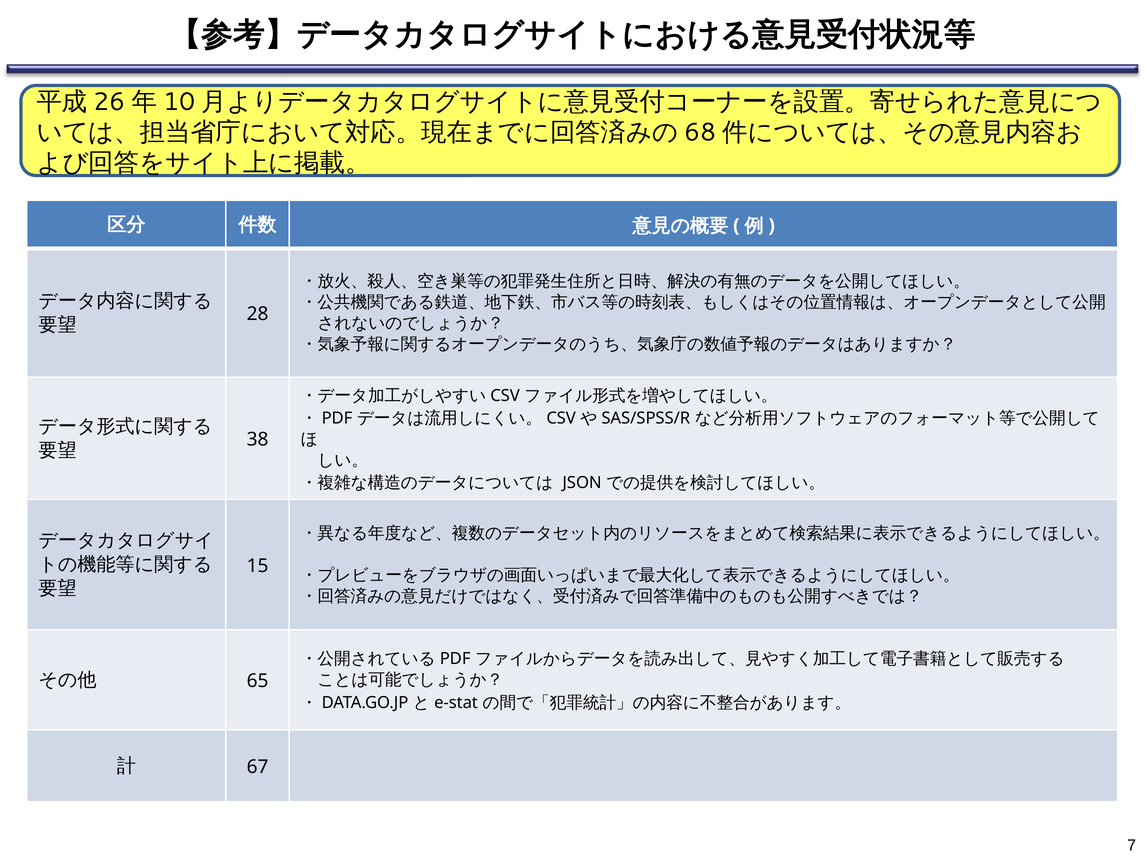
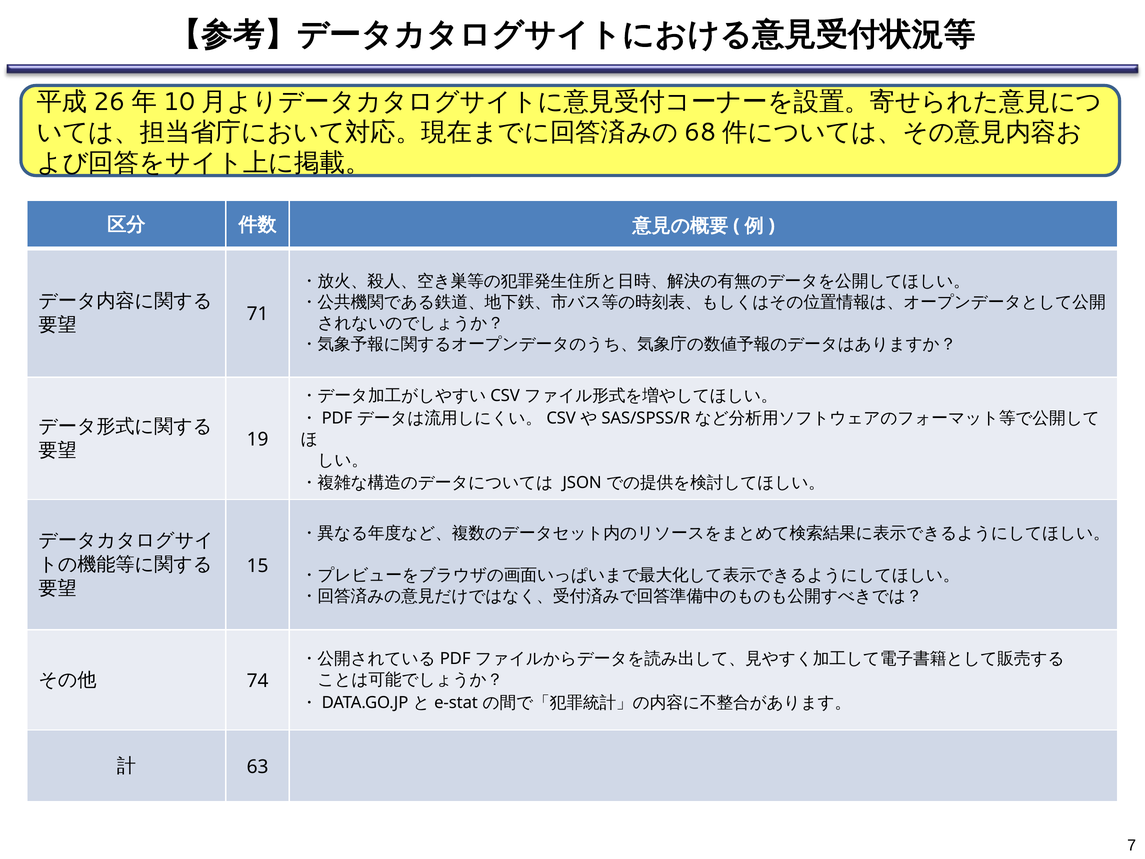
28: 28 -> 71
38: 38 -> 19
65: 65 -> 74
67: 67 -> 63
